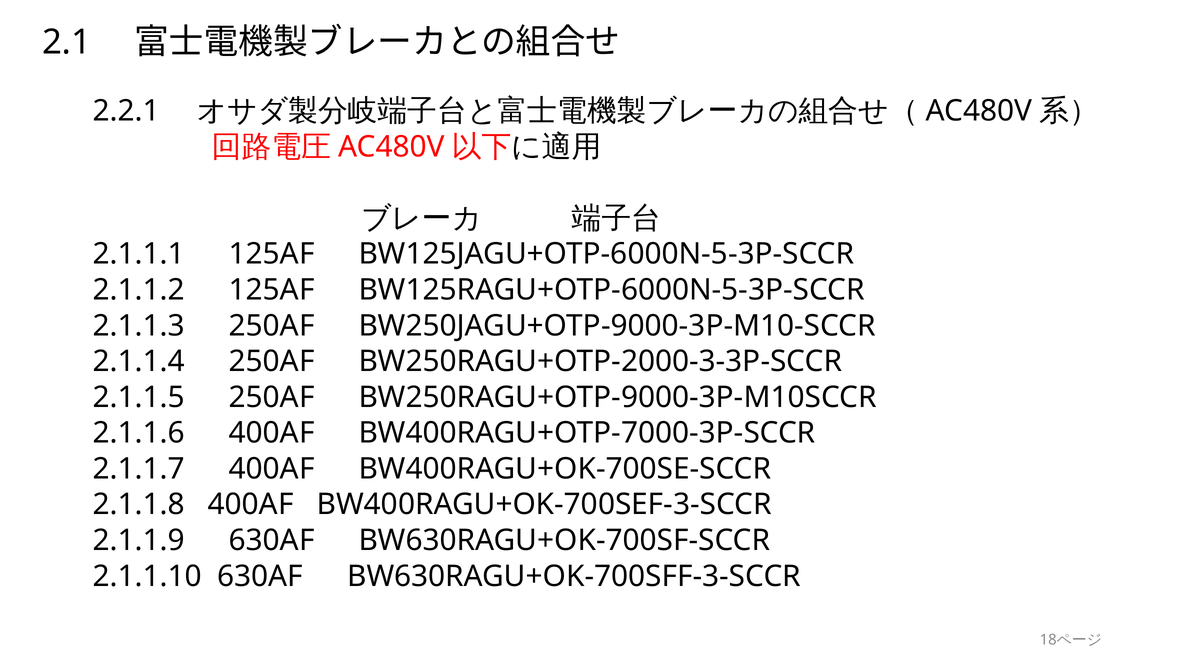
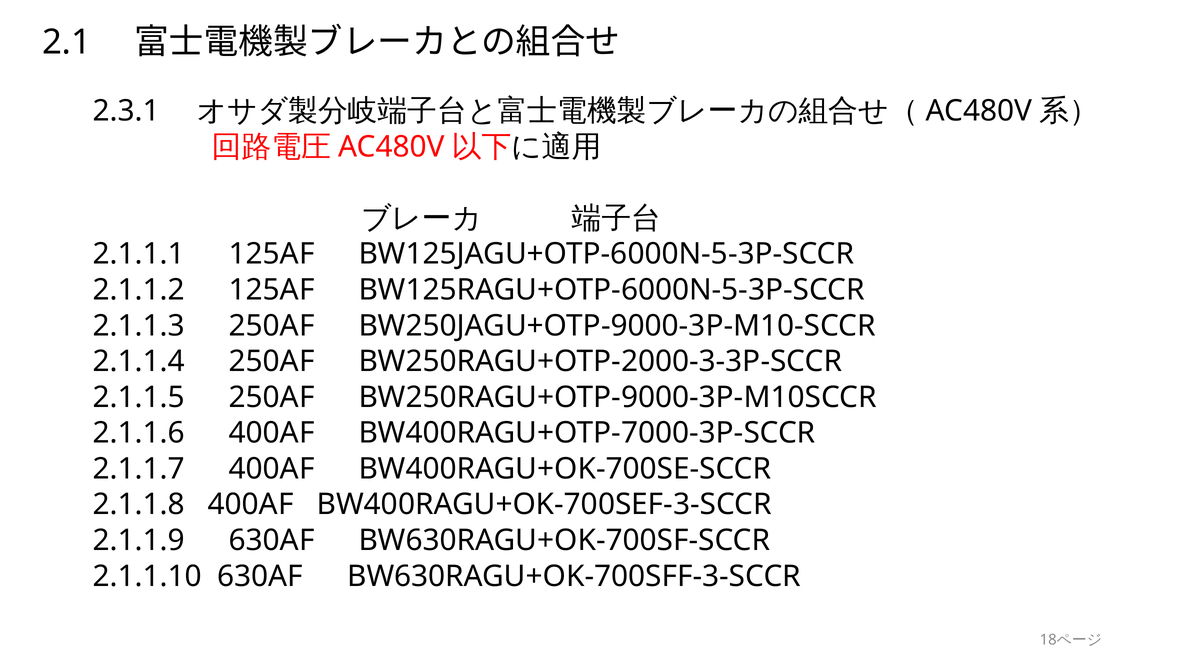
2.2.1: 2.2.1 -> 2.3.1
